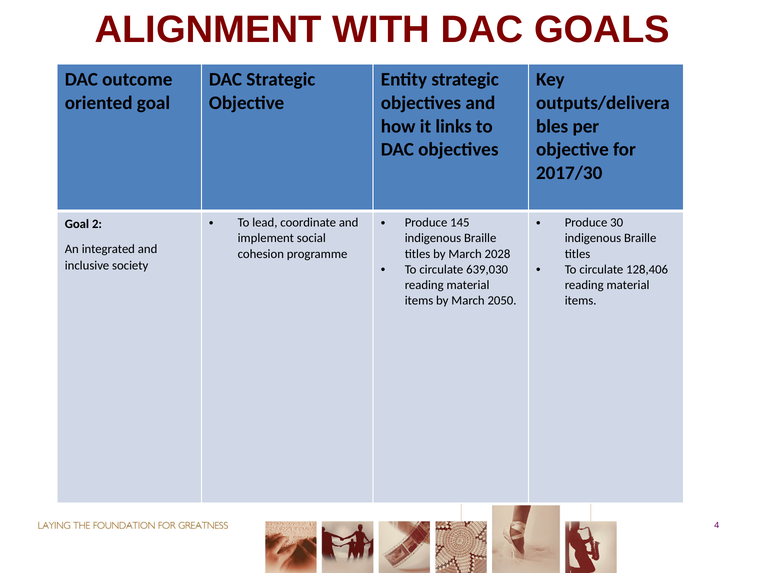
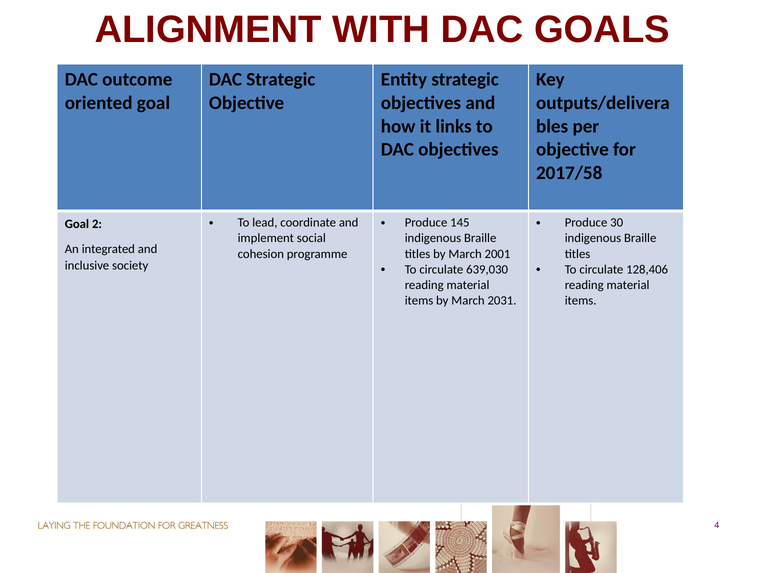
2017/30: 2017/30 -> 2017/58
2028: 2028 -> 2001
2050: 2050 -> 2031
